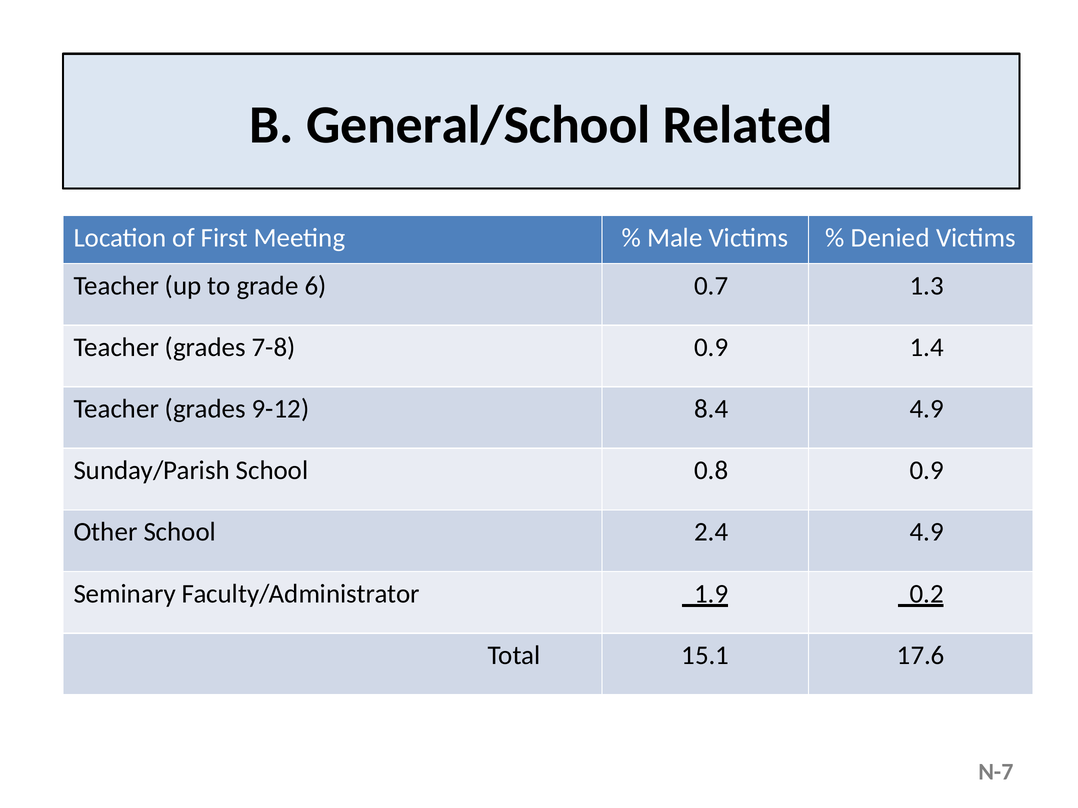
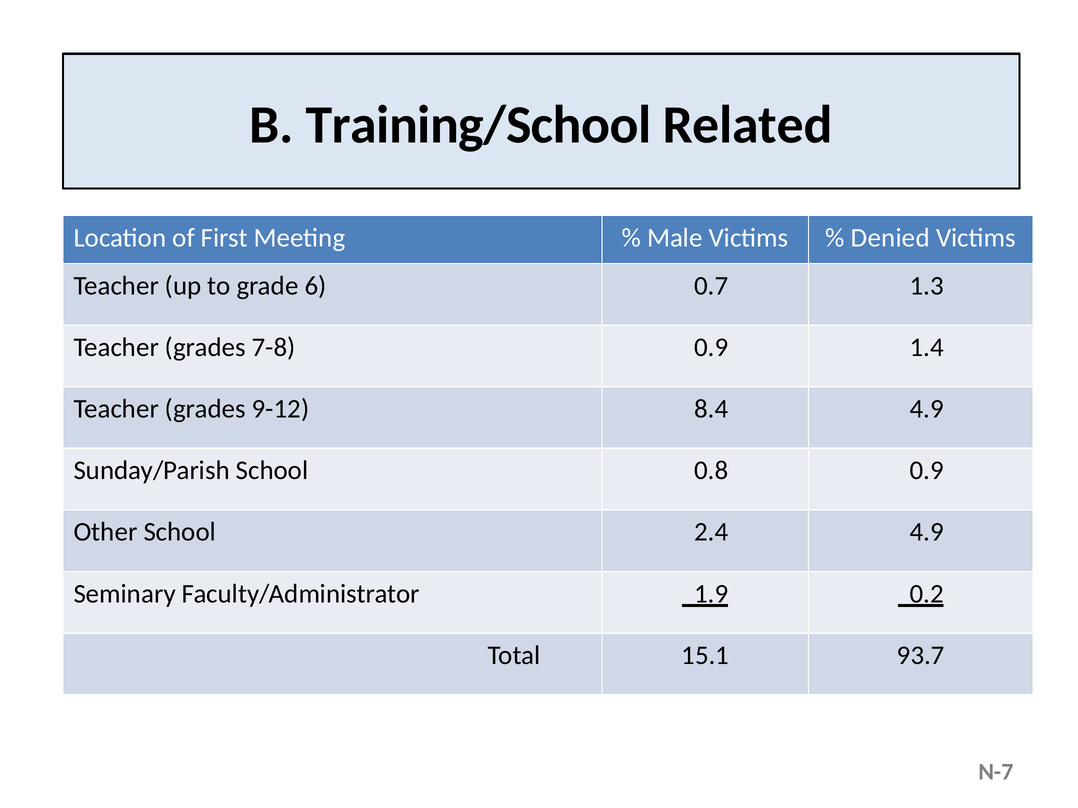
General/School: General/School -> Training/School
17.6: 17.6 -> 93.7
